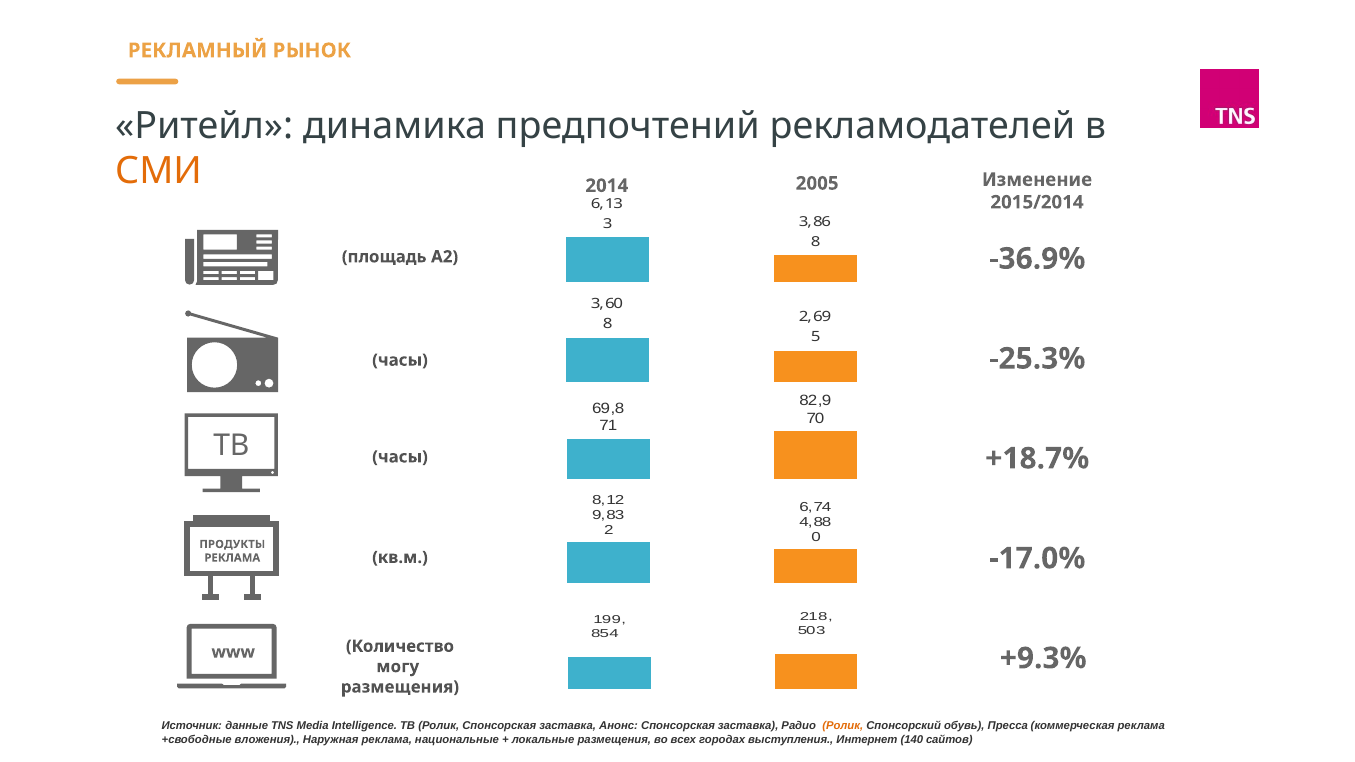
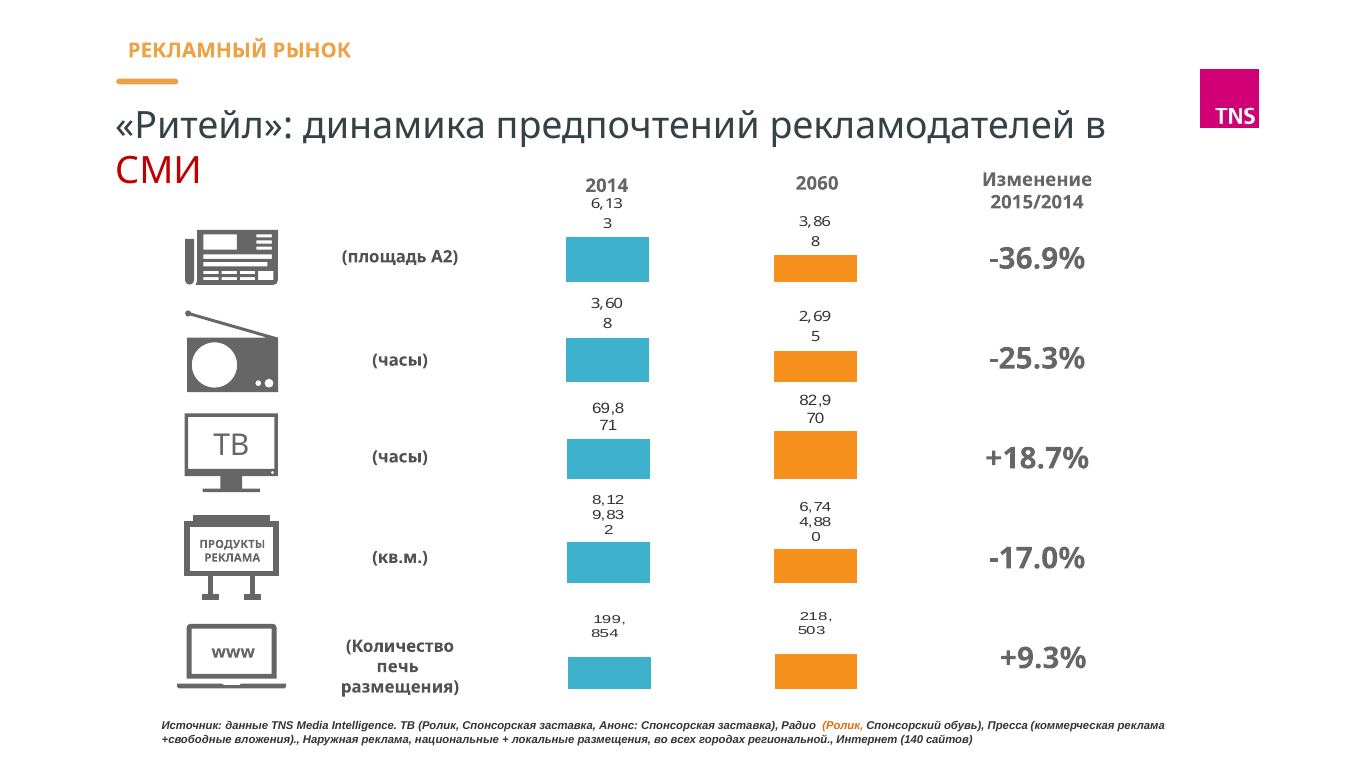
СМИ colour: orange -> red
2005: 2005 -> 2060
могу: могу -> печь
выступления: выступления -> региональной
